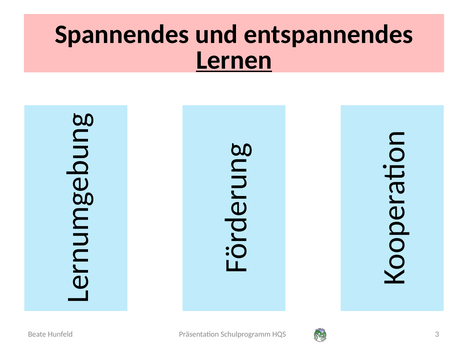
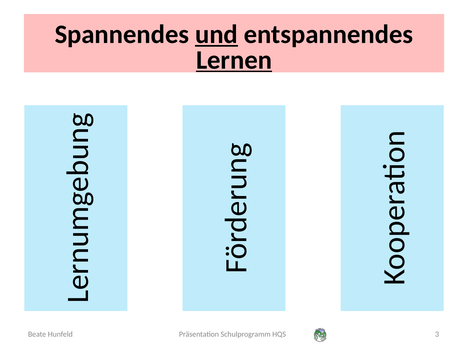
und underline: none -> present
